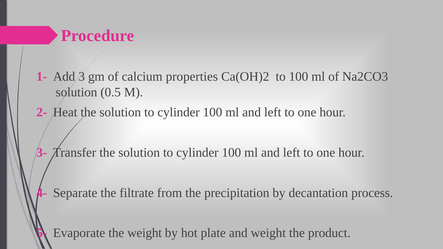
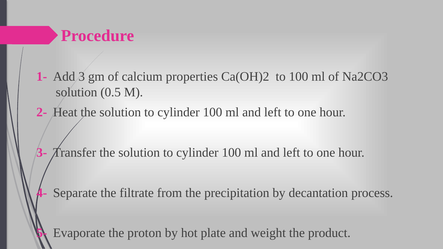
the weight: weight -> proton
